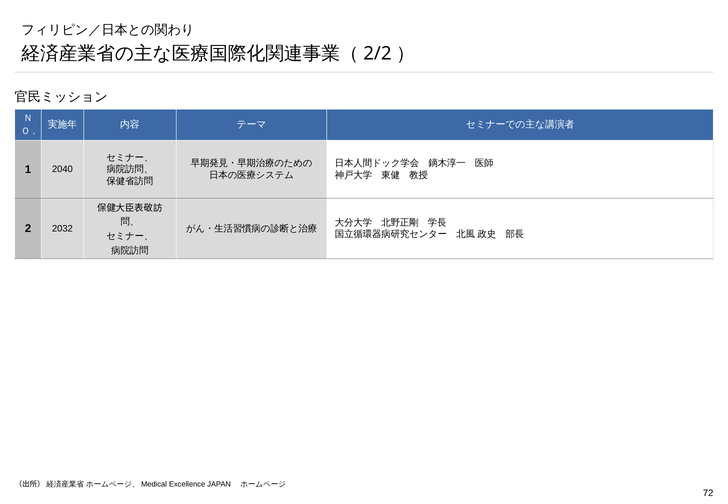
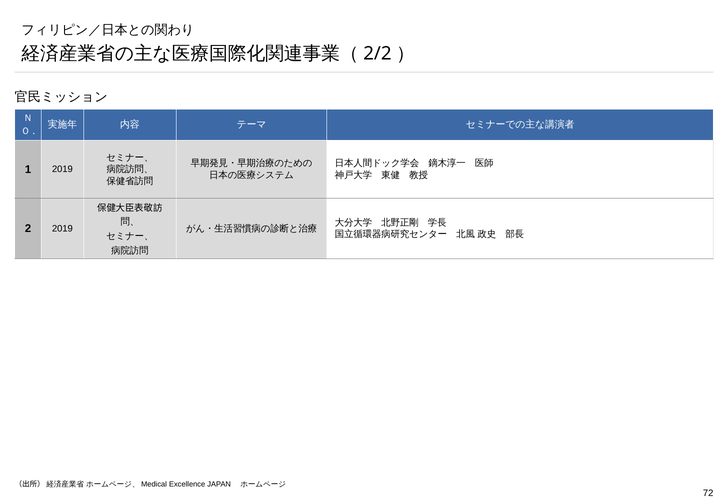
1 2040: 2040 -> 2019
2 2032: 2032 -> 2019
